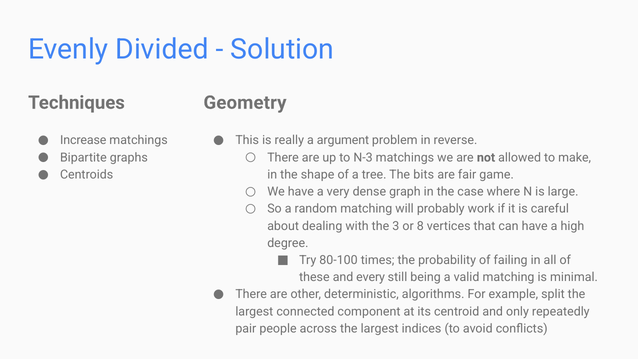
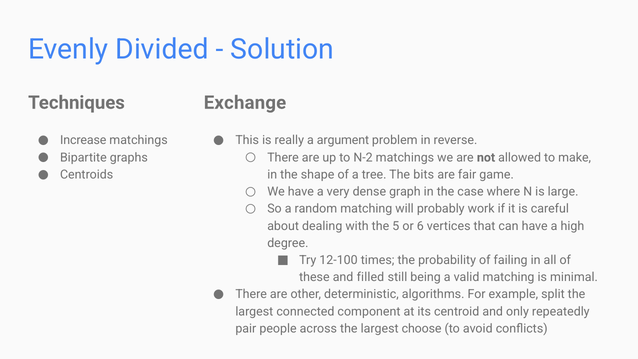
Geometry: Geometry -> Exchange
N-3: N-3 -> N-2
3: 3 -> 5
8: 8 -> 6
80-100: 80-100 -> 12-100
every: every -> filled
indices: indices -> choose
